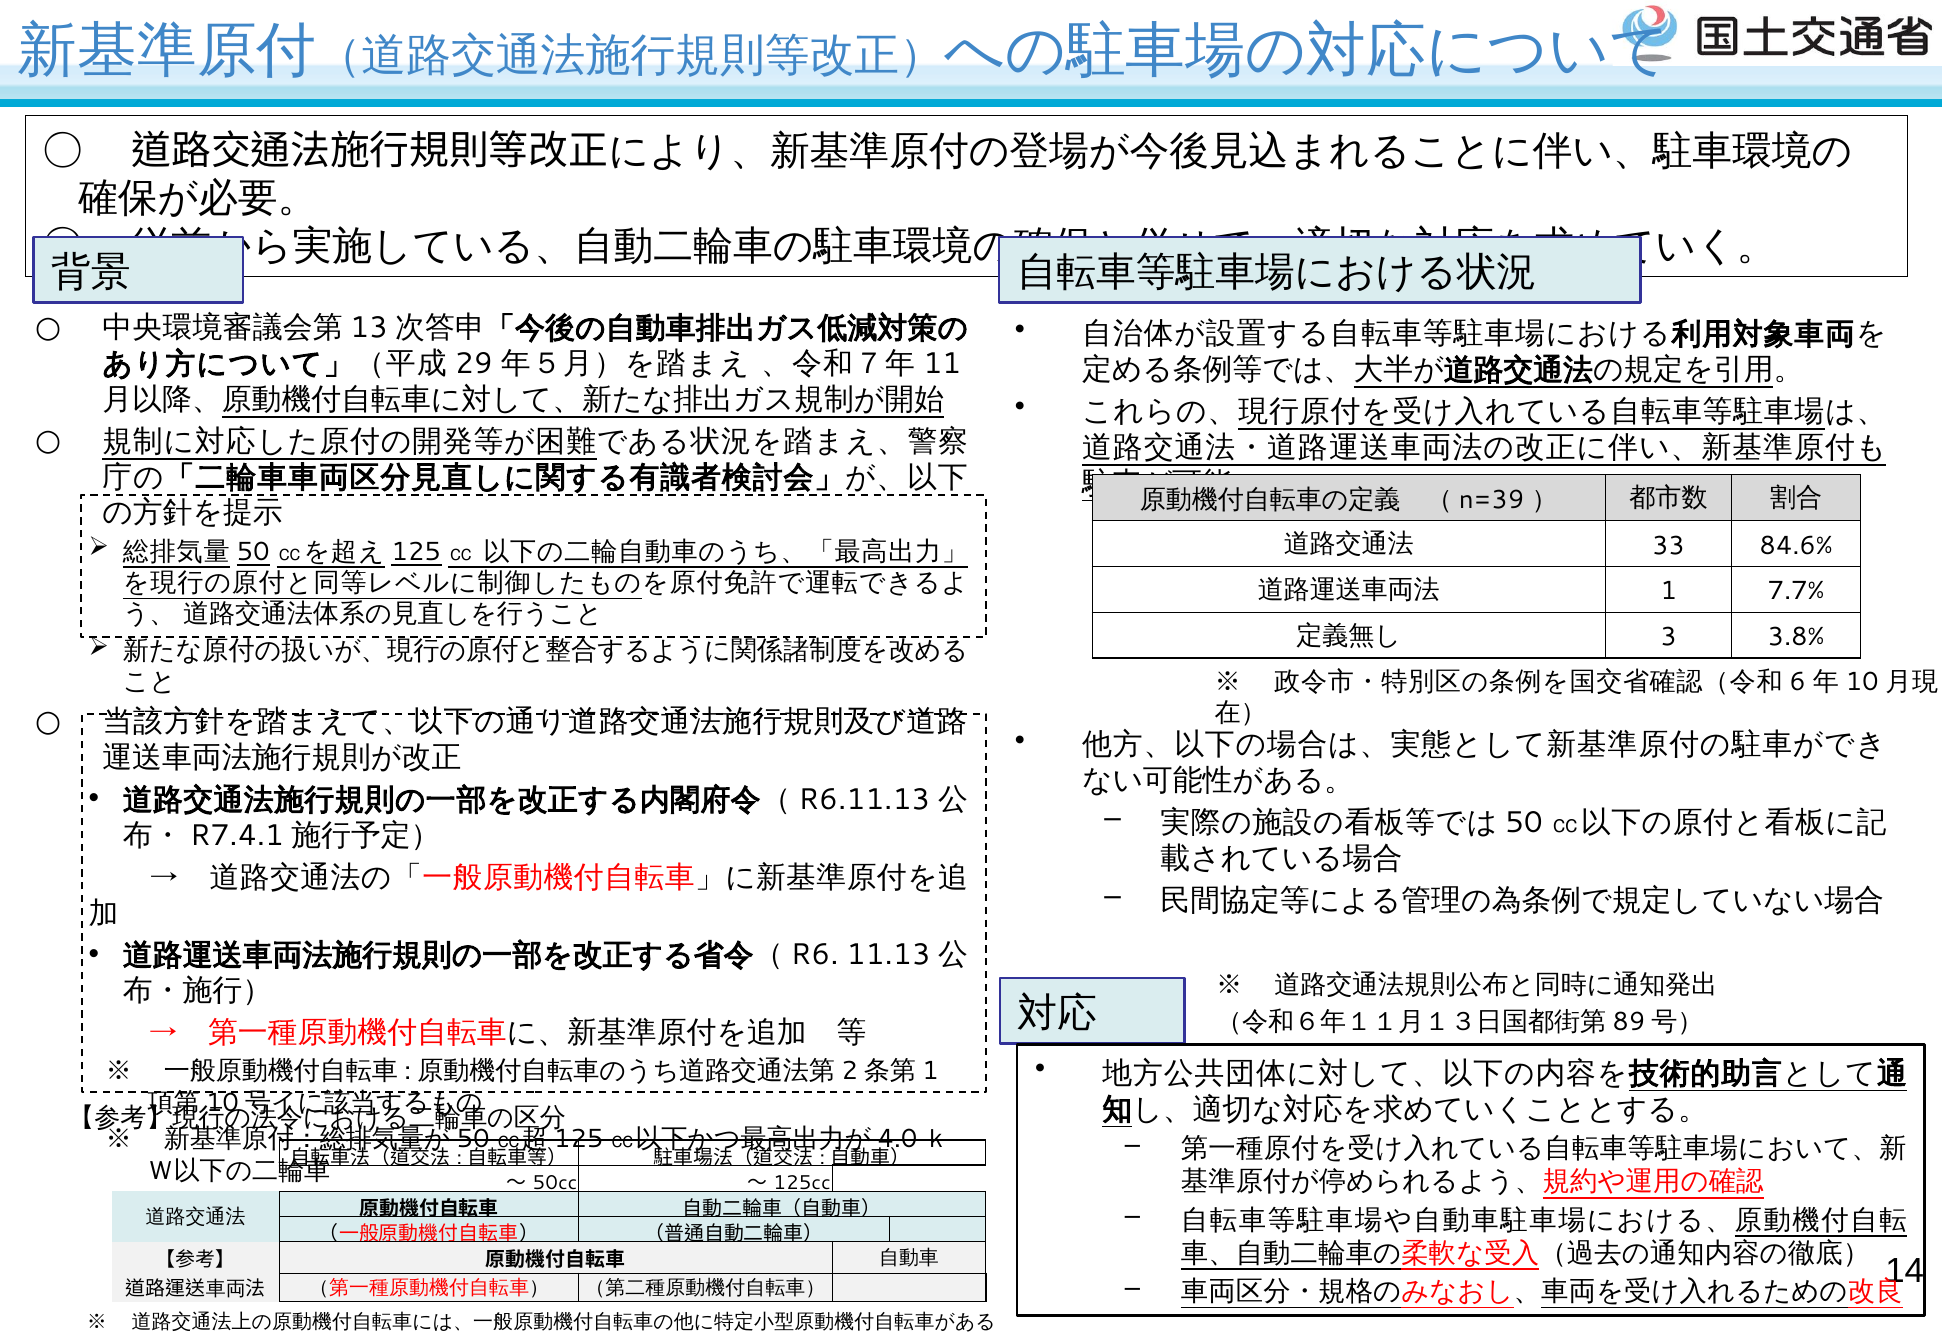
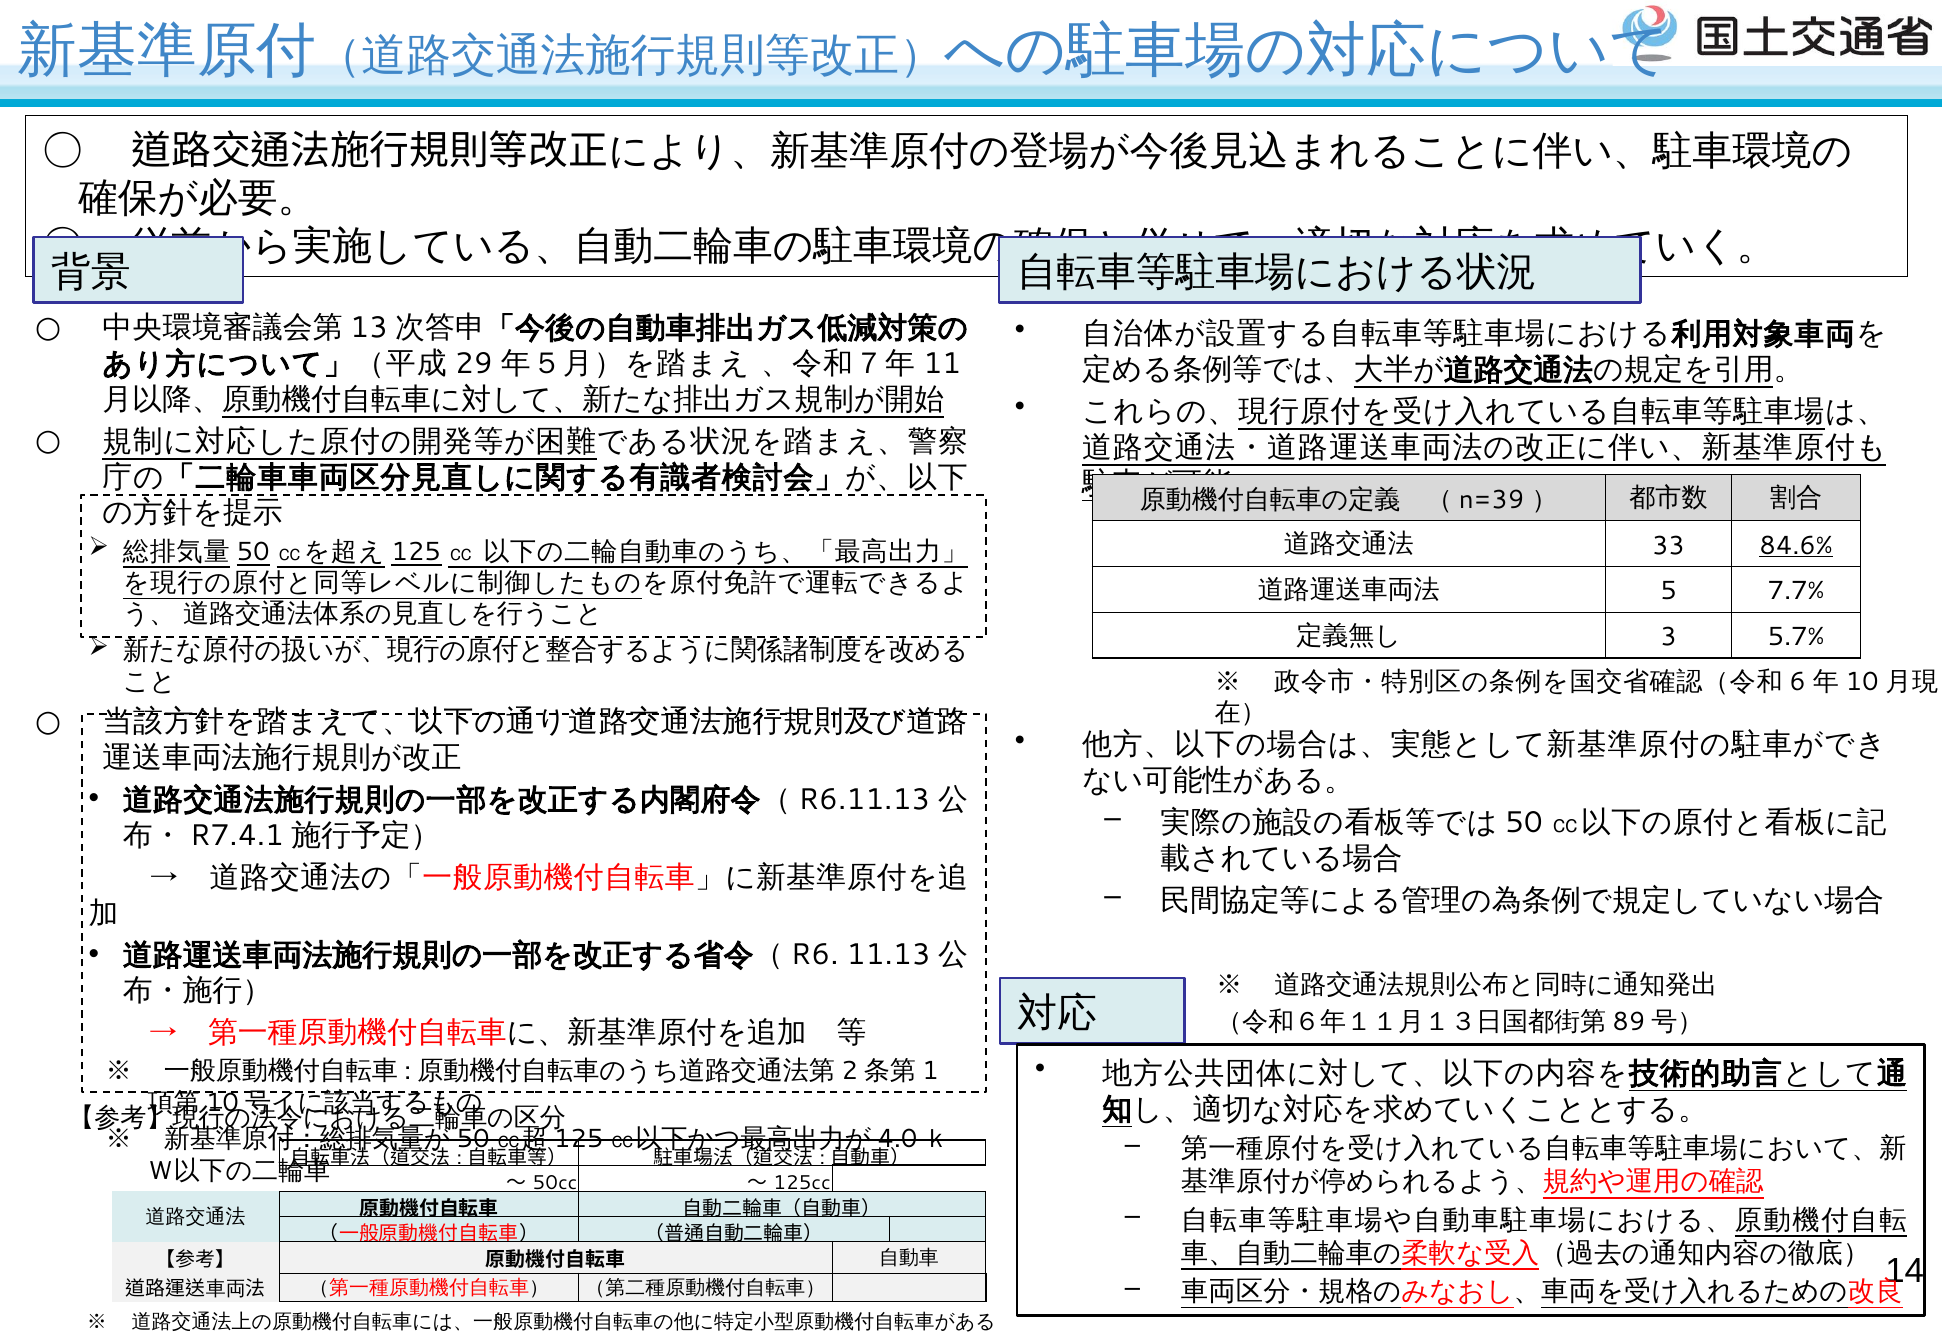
84.6% underline: none -> present
1: 1 -> 5
3.8%: 3.8% -> 5.7%
